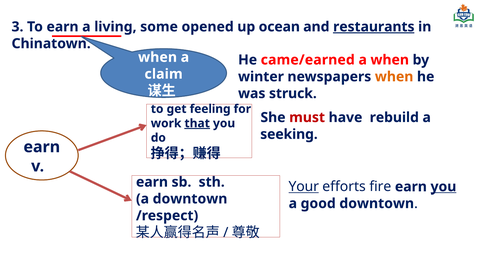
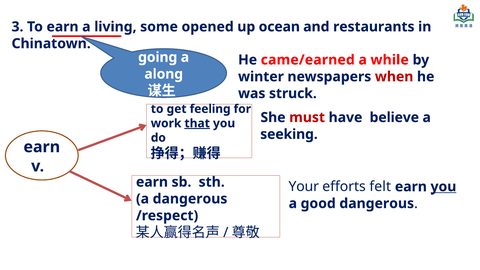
restaurants underline: present -> none
when at (158, 57): when -> going
a when: when -> while
claim: claim -> along
when at (394, 77) colour: orange -> red
rebuild: rebuild -> believe
Your underline: present -> none
fire: fire -> felt
a downtown: downtown -> dangerous
good downtown: downtown -> dangerous
